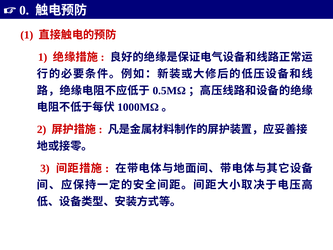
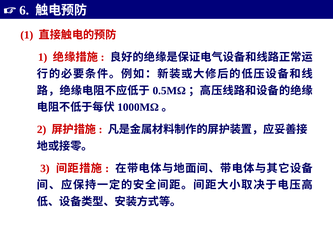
0: 0 -> 6
